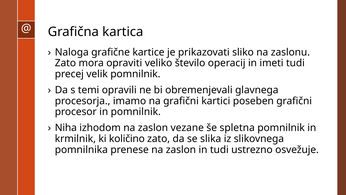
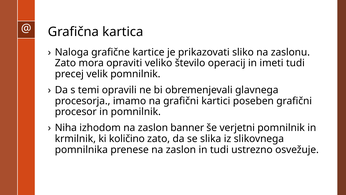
vezane: vezane -> banner
spletna: spletna -> verjetni
